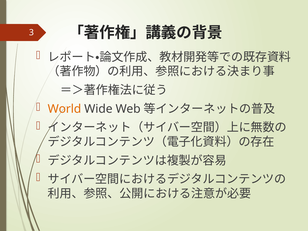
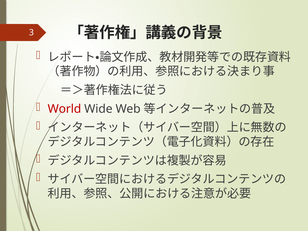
World colour: orange -> red
